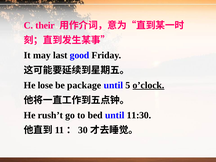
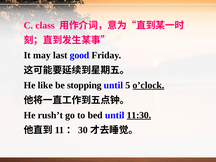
their: their -> class
lose: lose -> like
package: package -> stopping
11:30 underline: none -> present
